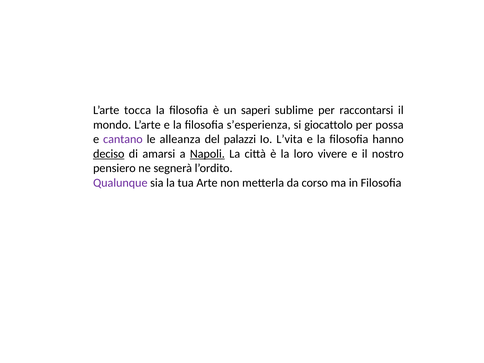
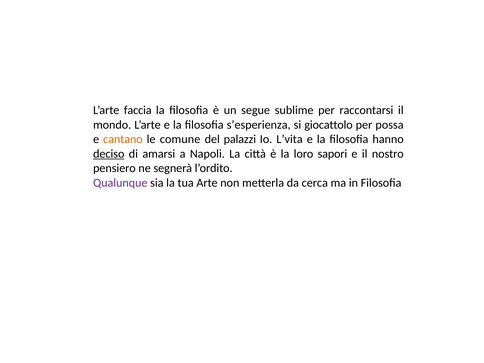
tocca: tocca -> faccia
saperi: saperi -> segue
cantano colour: purple -> orange
alleanza: alleanza -> comune
Napoli underline: present -> none
vivere: vivere -> sapori
corso: corso -> cerca
